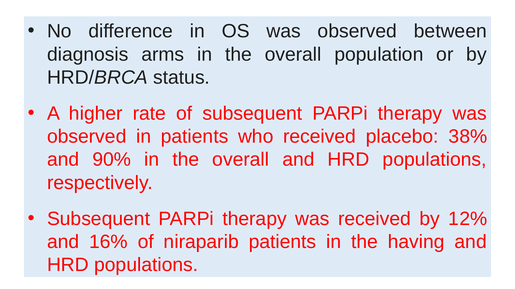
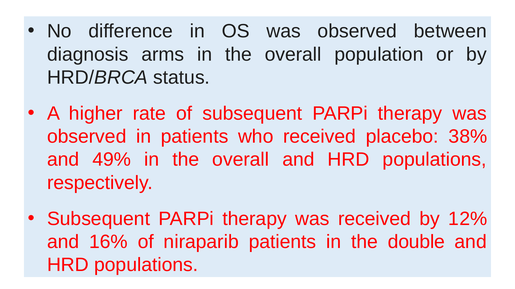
90%: 90% -> 49%
having: having -> double
